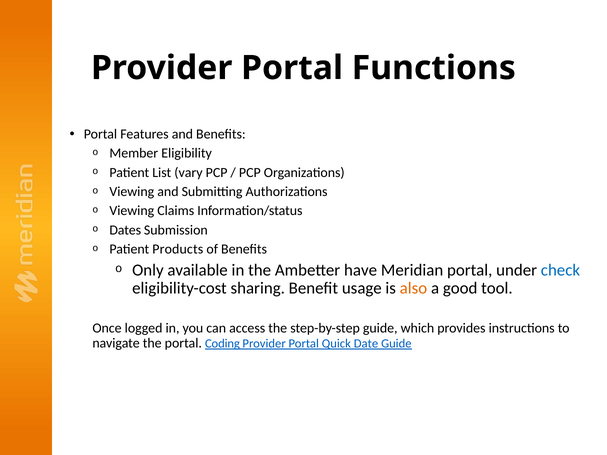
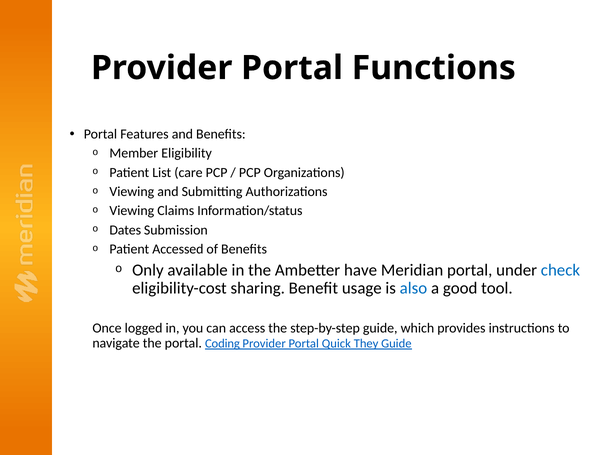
vary: vary -> care
Products: Products -> Accessed
also colour: orange -> blue
Date: Date -> They
